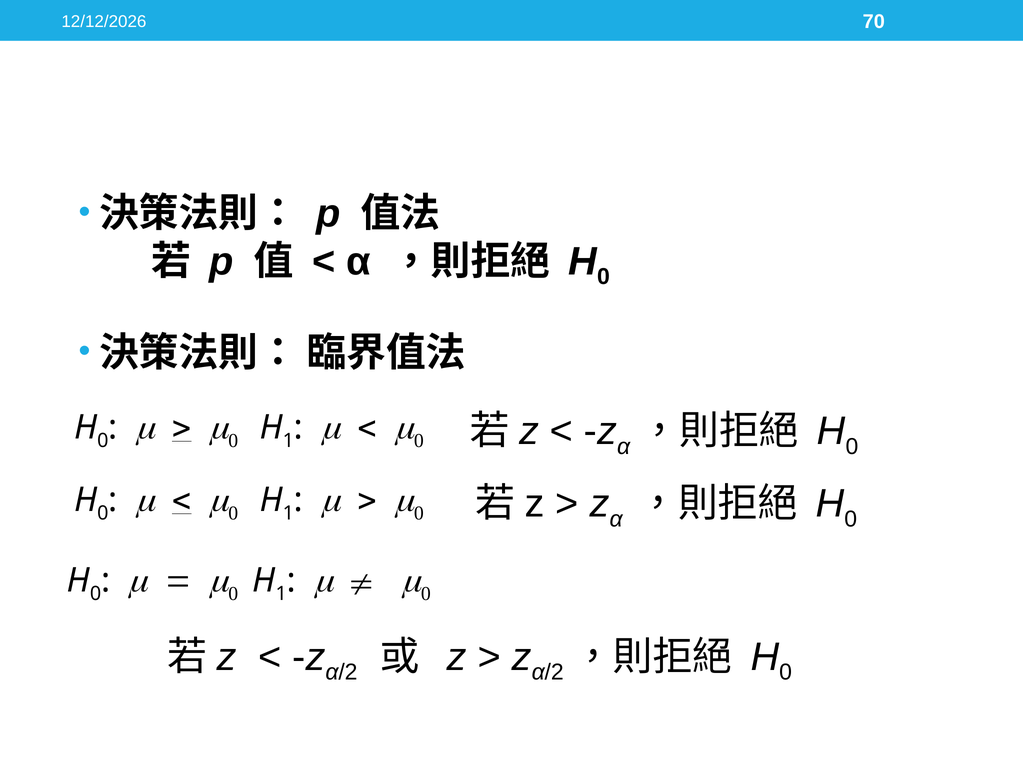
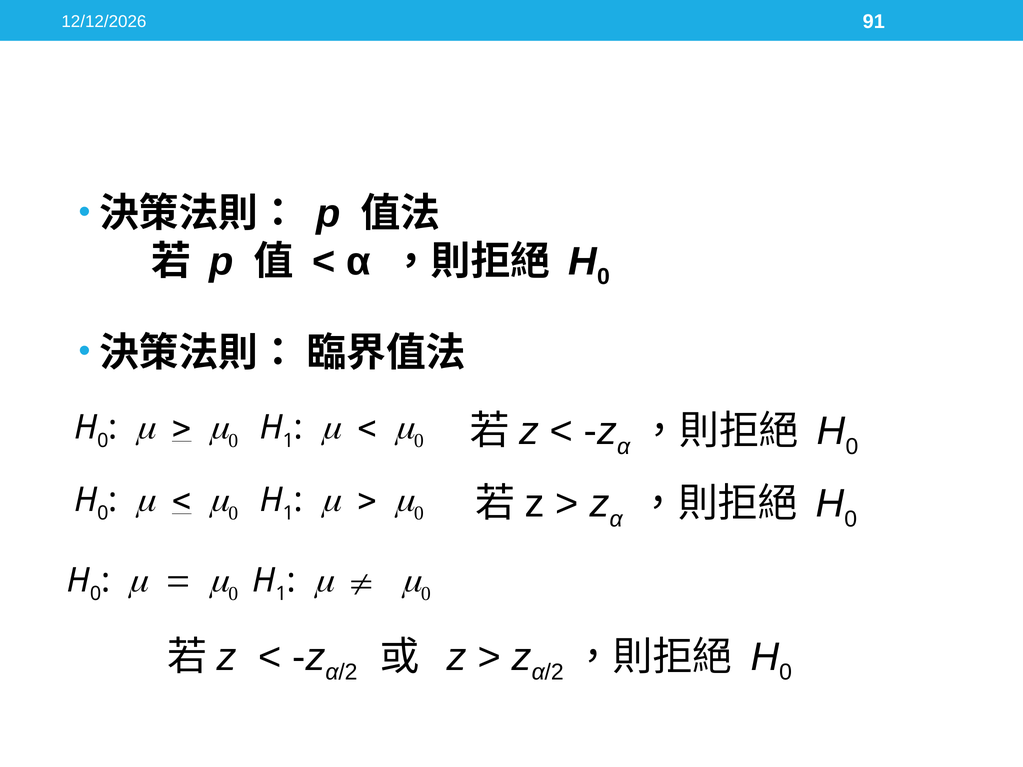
70: 70 -> 91
